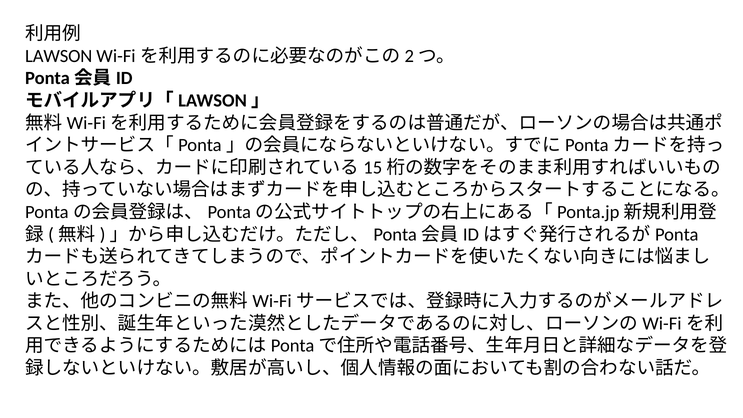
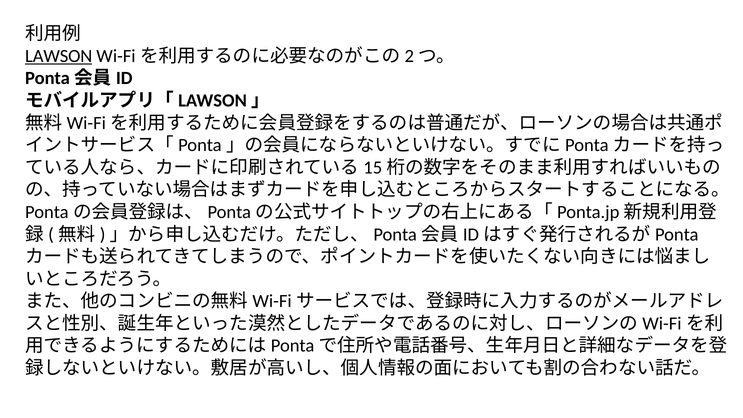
LAWSON underline: none -> present
